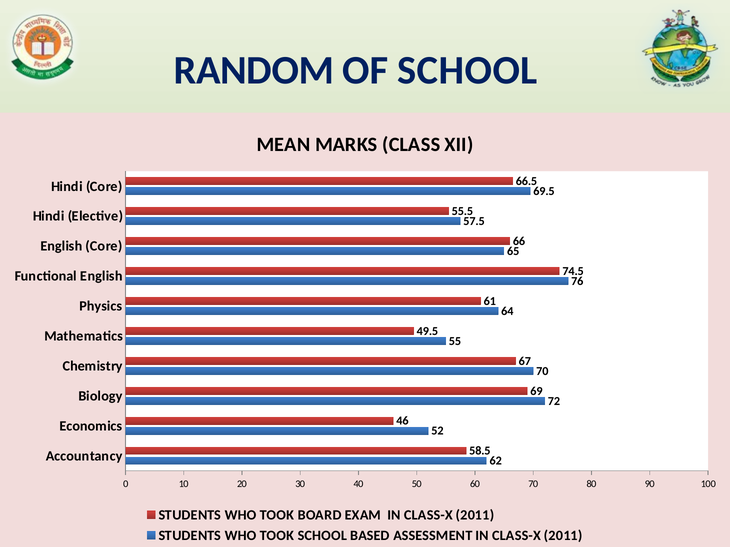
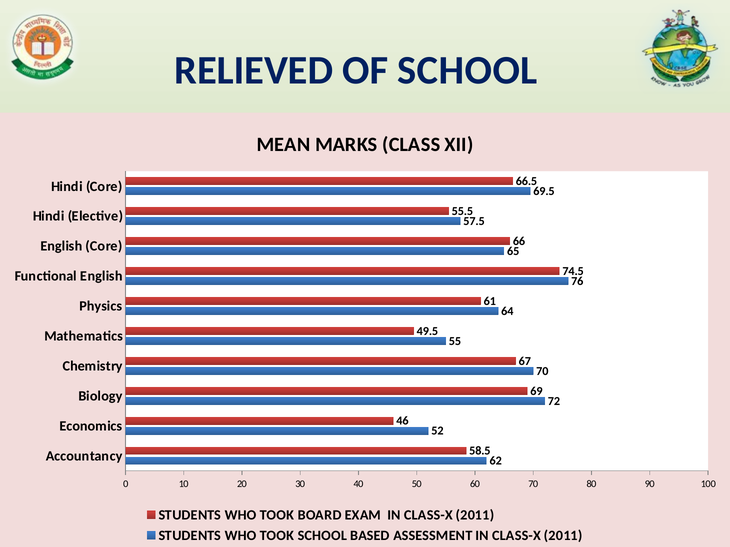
RANDOM: RANDOM -> RELIEVED
